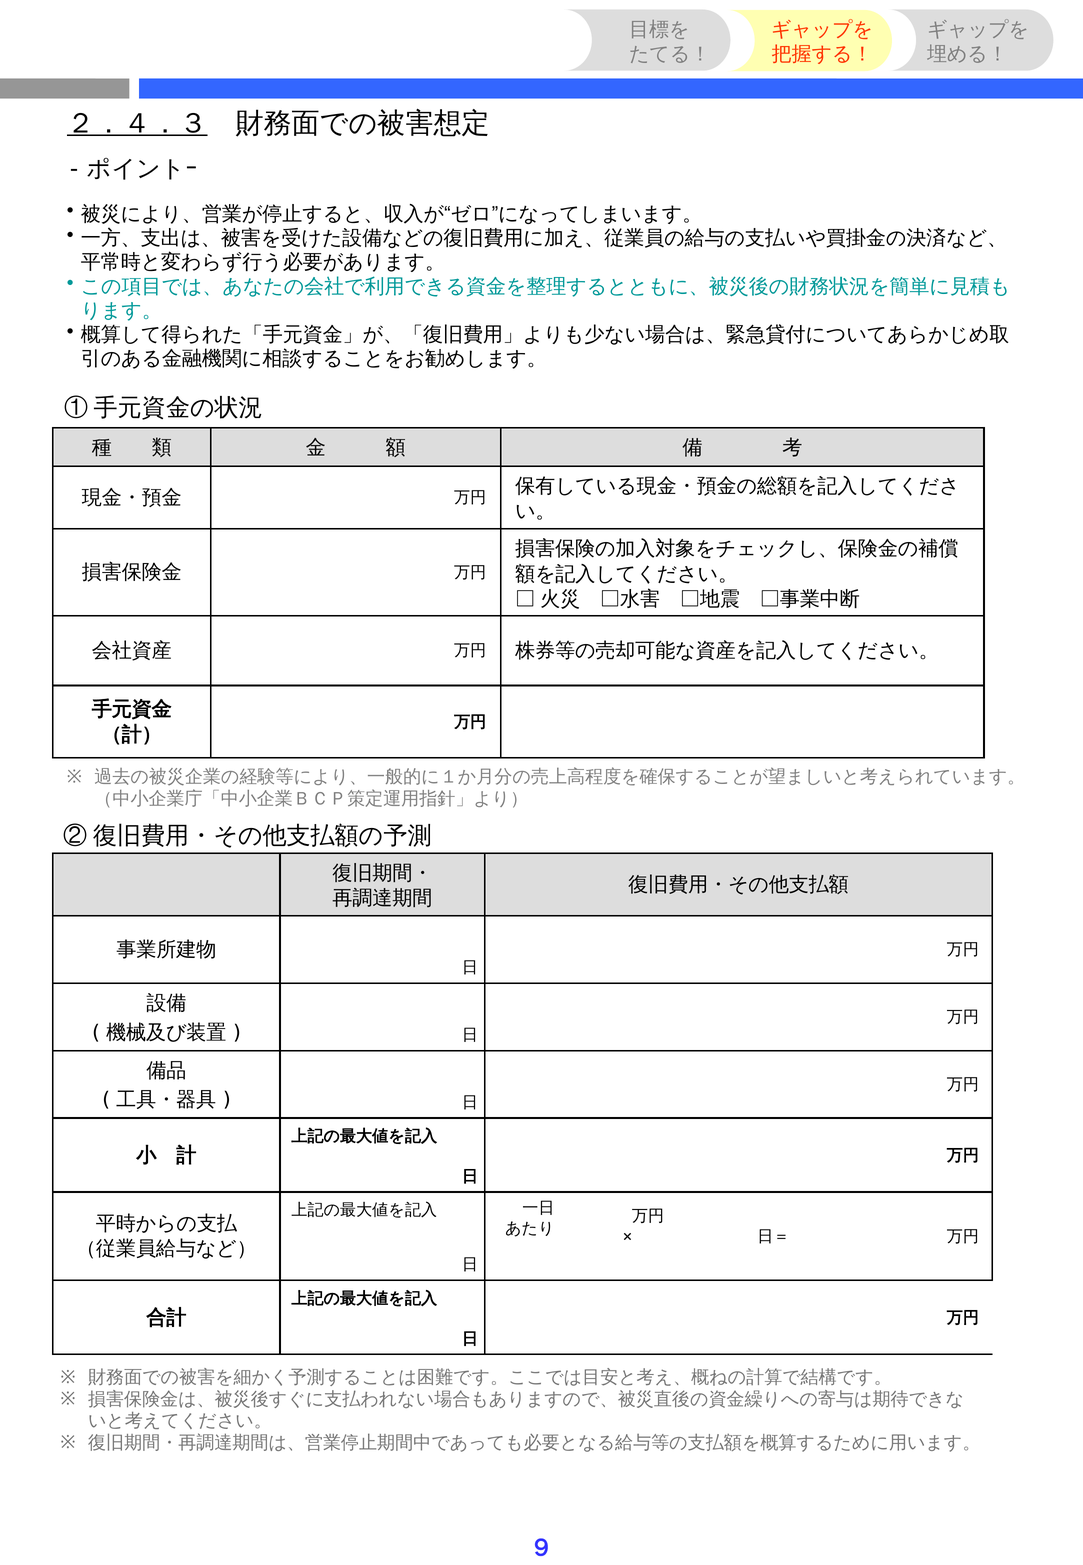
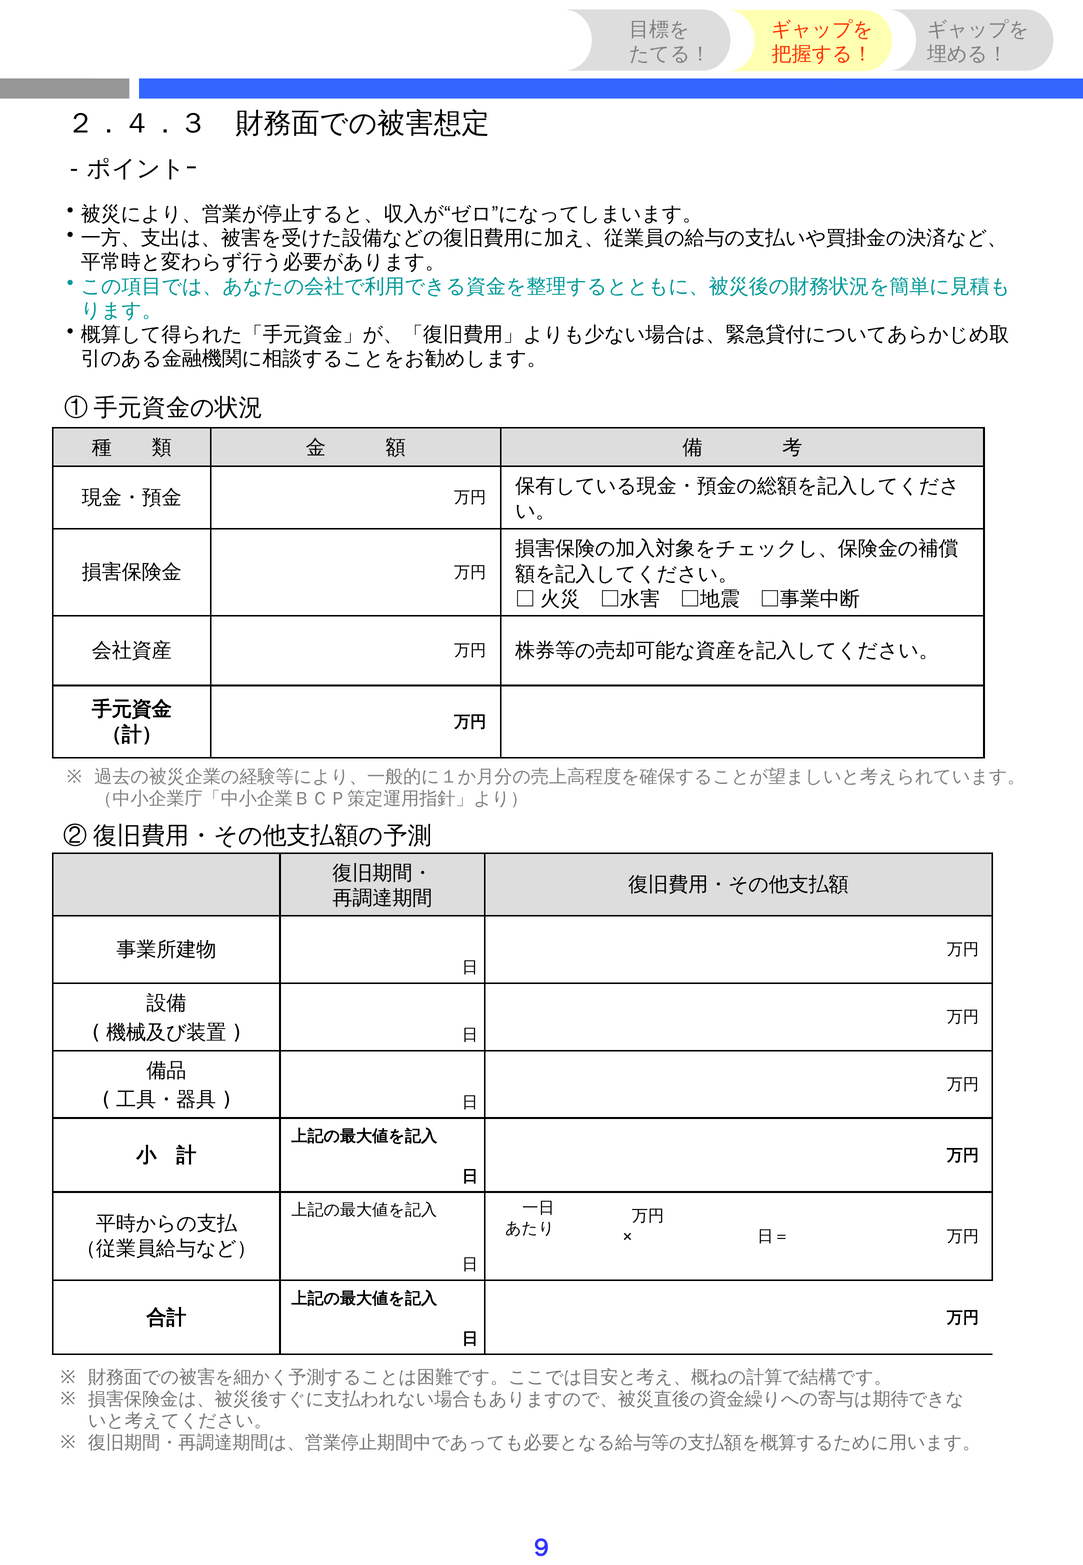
２．４．３ underline: present -> none
